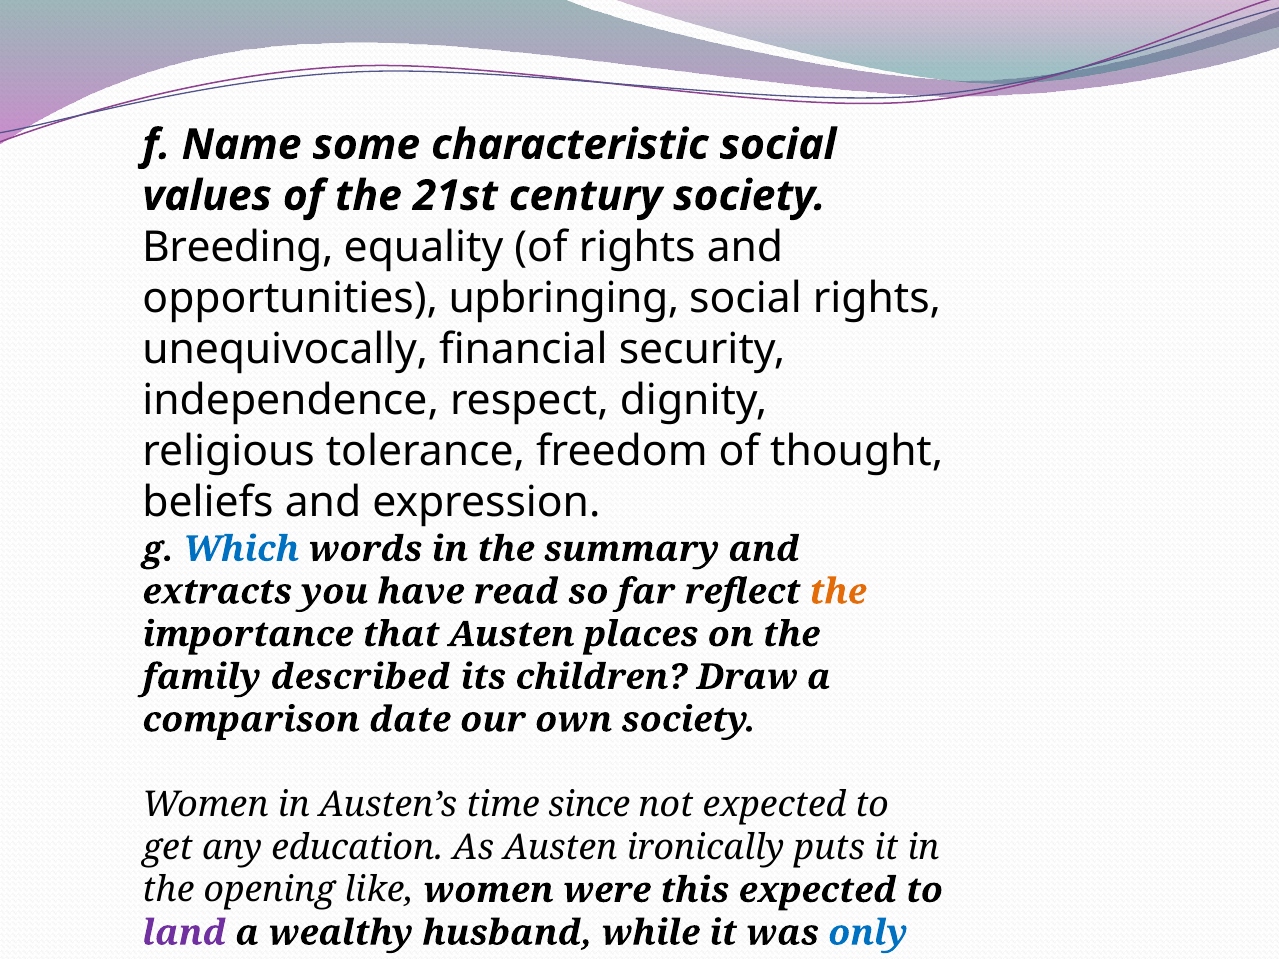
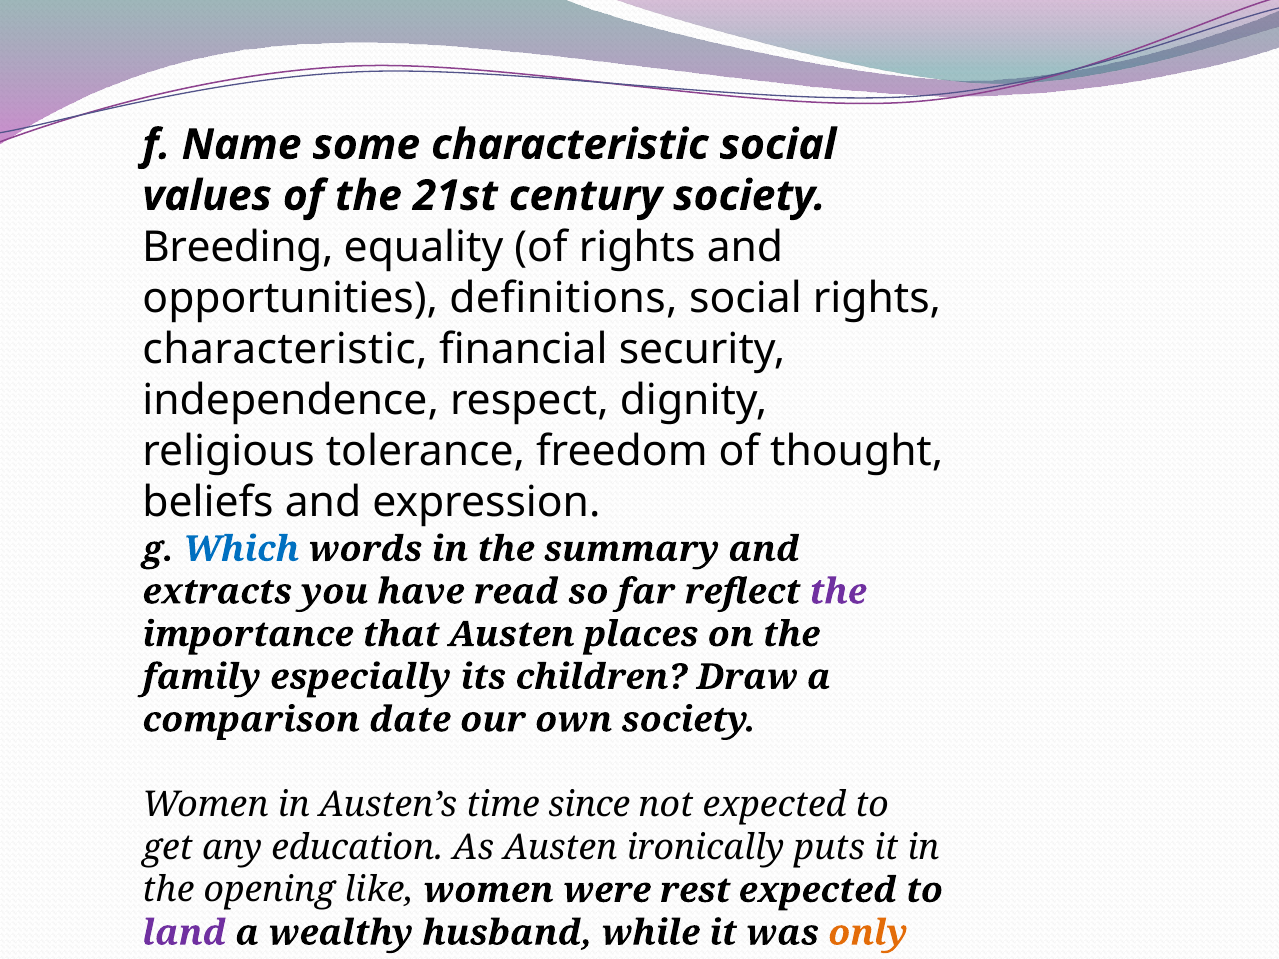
upbringing: upbringing -> definitions
unequivocally at (285, 349): unequivocally -> characteristic
the at (838, 592) colour: orange -> purple
described: described -> especially
were this: this -> rest
only colour: blue -> orange
